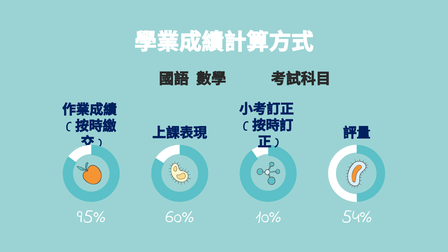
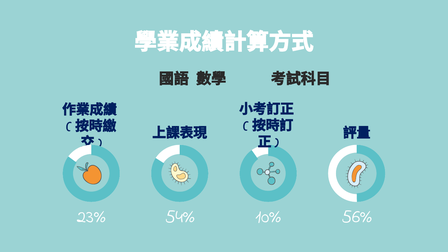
95%: 95% -> 23%
60%: 60% -> 54%
54%: 54% -> 56%
